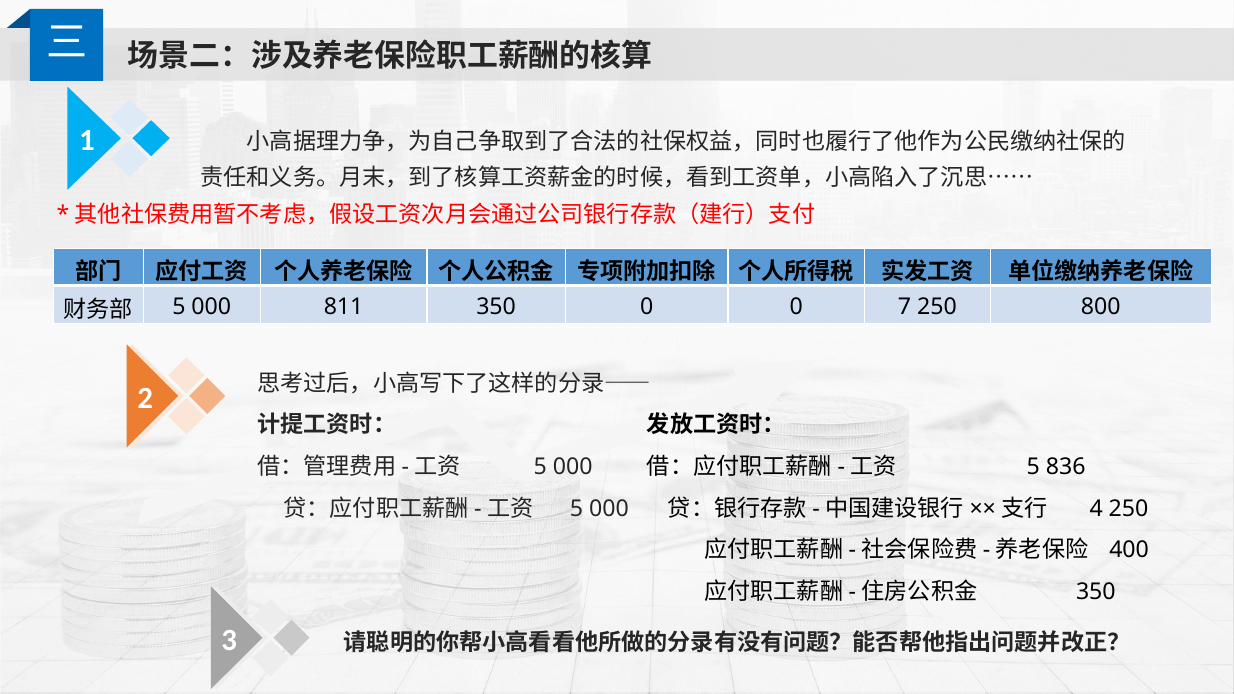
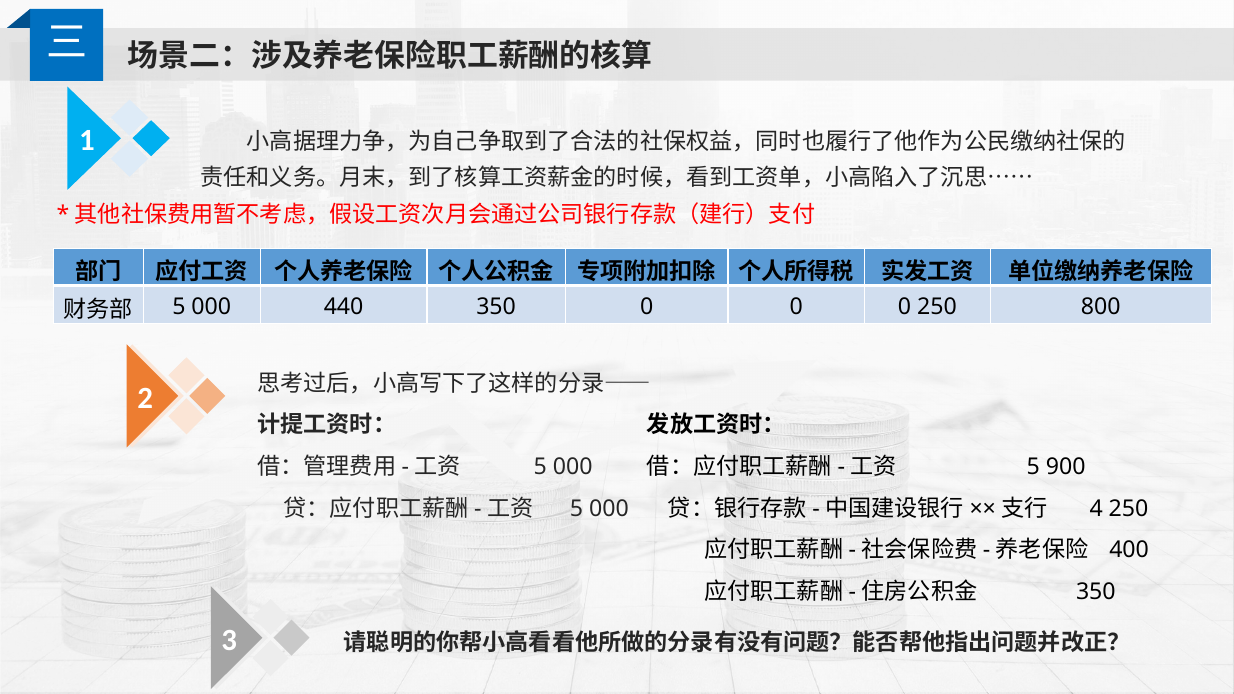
811: 811 -> 440
0 0 7: 7 -> 0
836: 836 -> 900
